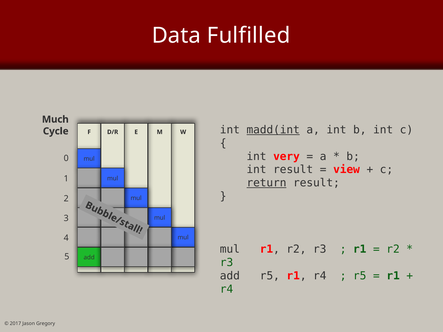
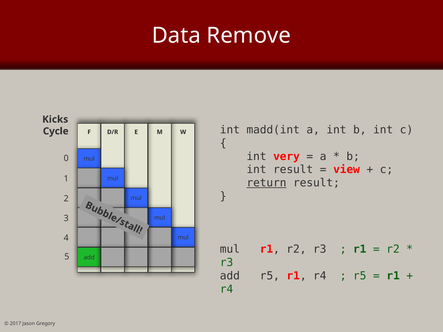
Fulfilled: Fulfilled -> Remove
Much: Much -> Kicks
madd(int underline: present -> none
